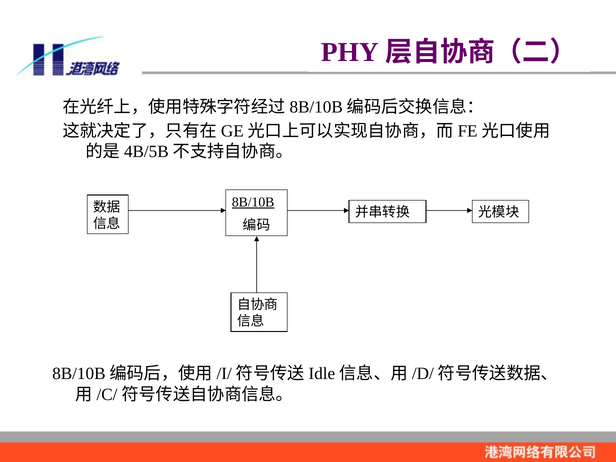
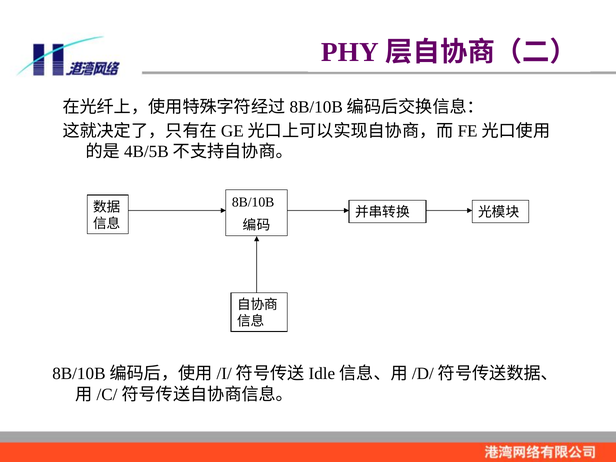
8B/10B underline: present -> none
